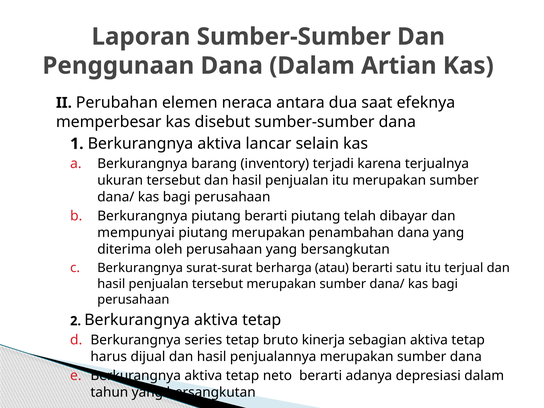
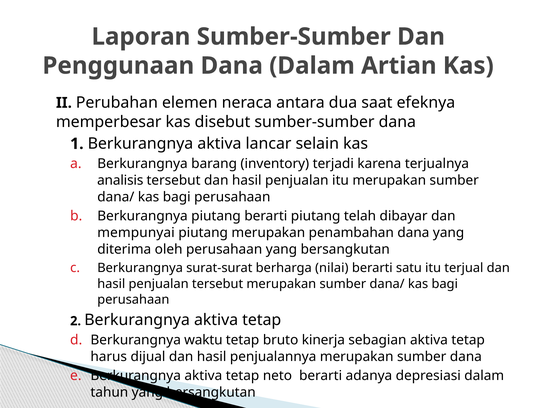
ukuran: ukuran -> analisis
atau: atau -> nilai
series: series -> waktu
